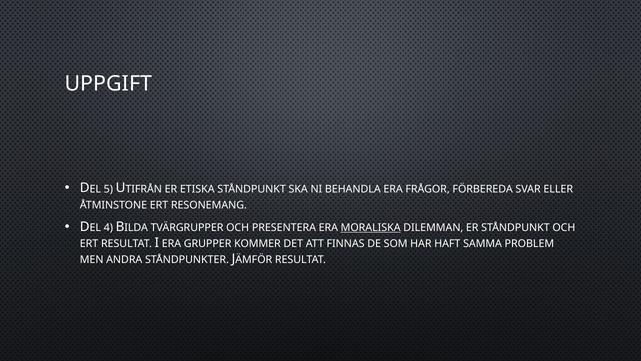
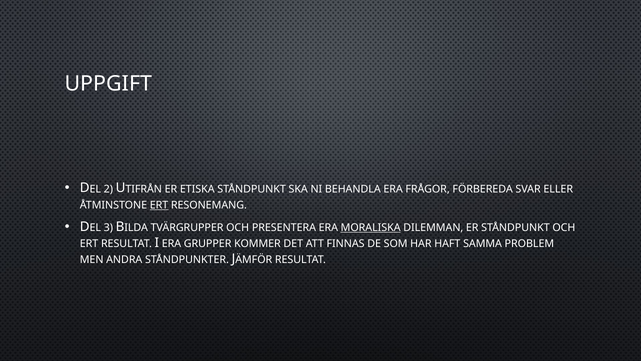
5: 5 -> 2
ERT at (159, 205) underline: none -> present
4: 4 -> 3
